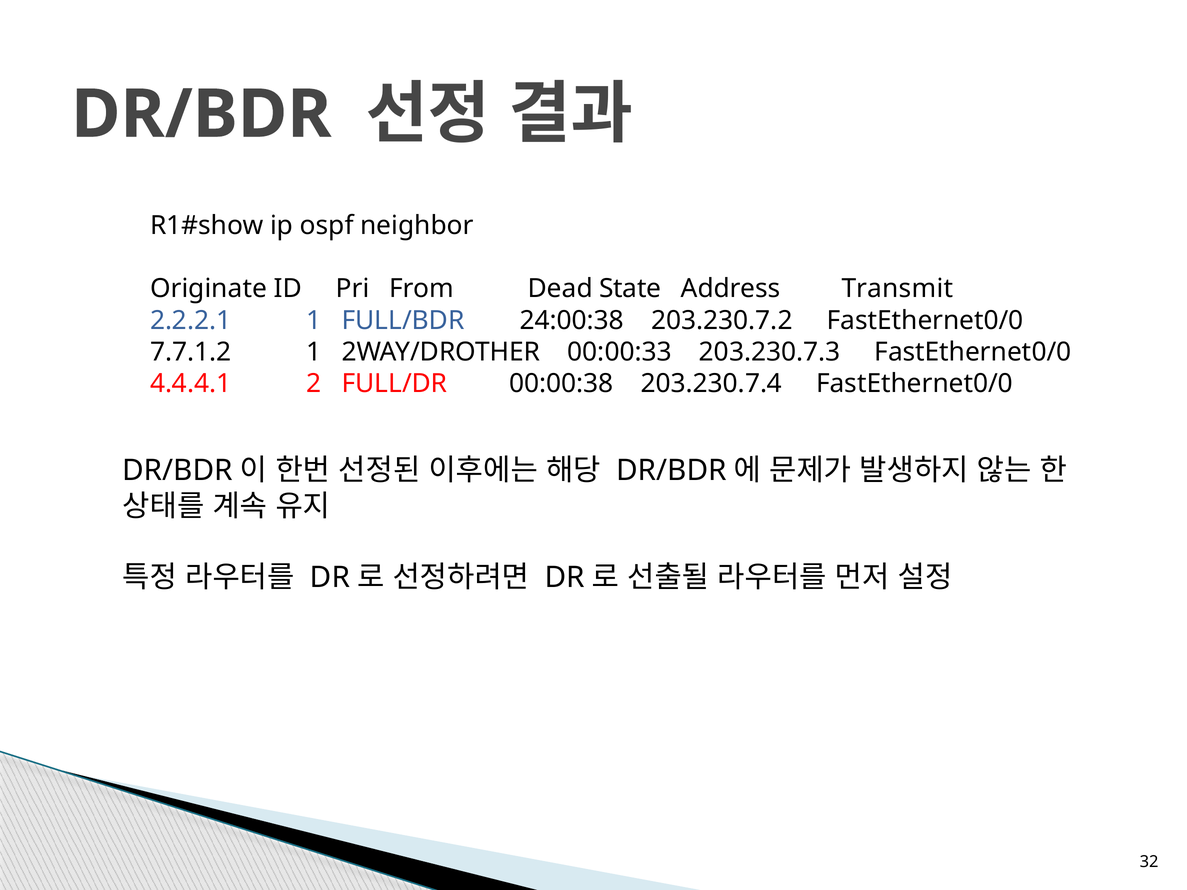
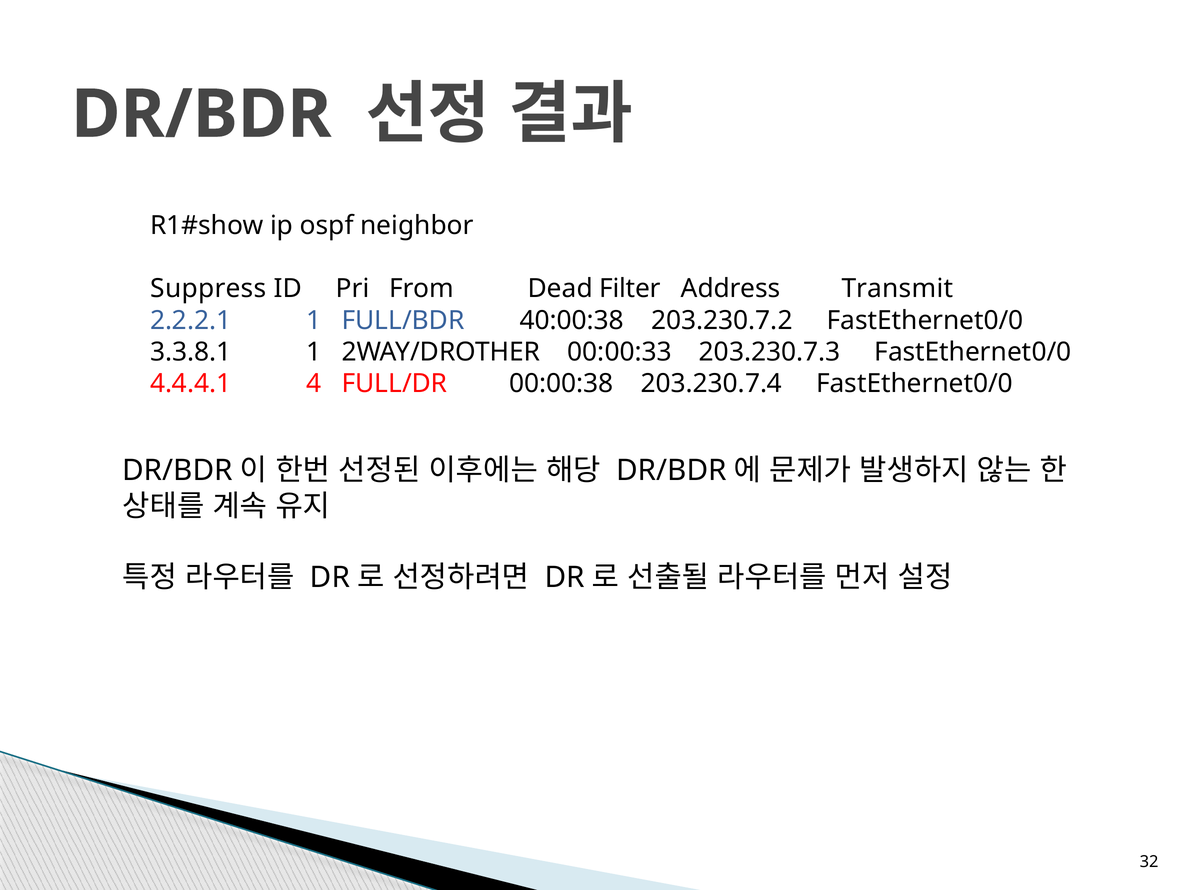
Originate: Originate -> Suppress
State: State -> Filter
24:00:38: 24:00:38 -> 40:00:38
7.7.1.2: 7.7.1.2 -> 3.3.8.1
2: 2 -> 4
